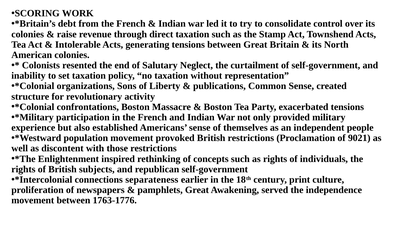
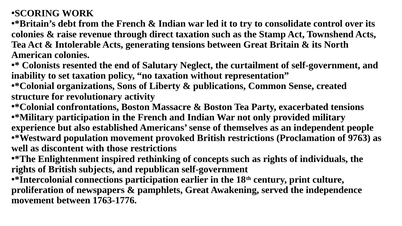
9021: 9021 -> 9763
connections separateness: separateness -> participation
